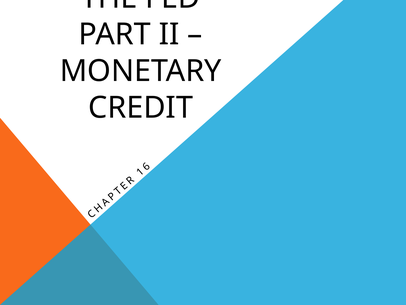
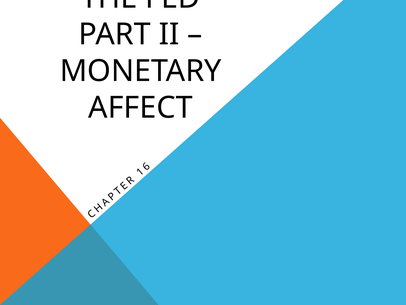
CREDIT: CREDIT -> AFFECT
